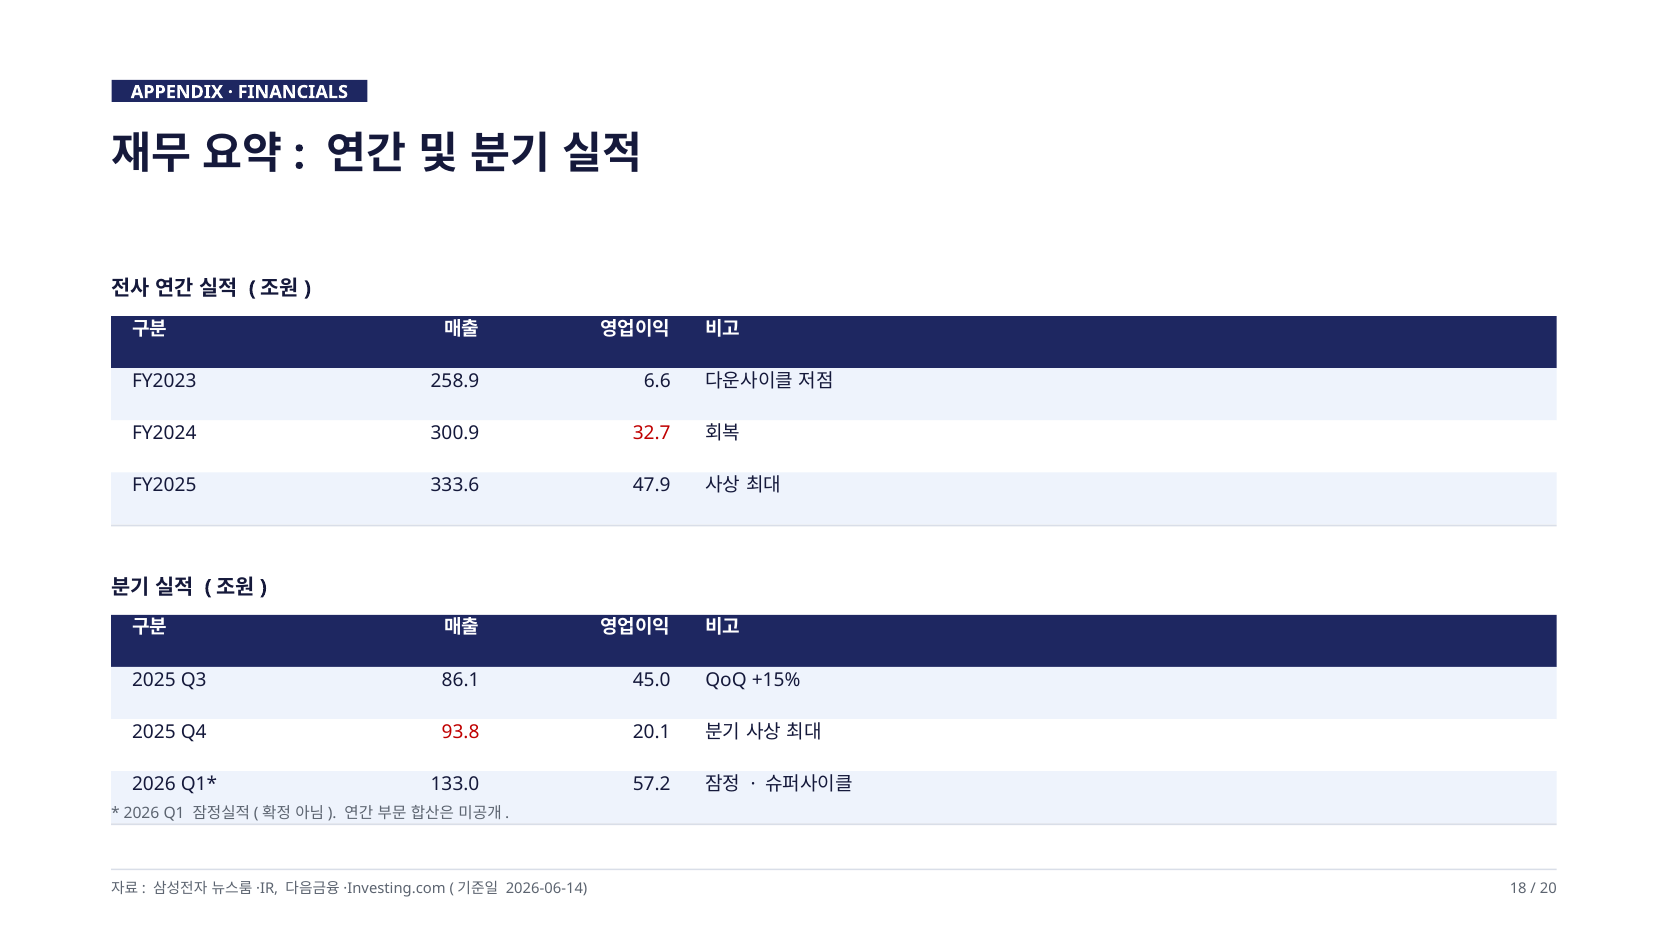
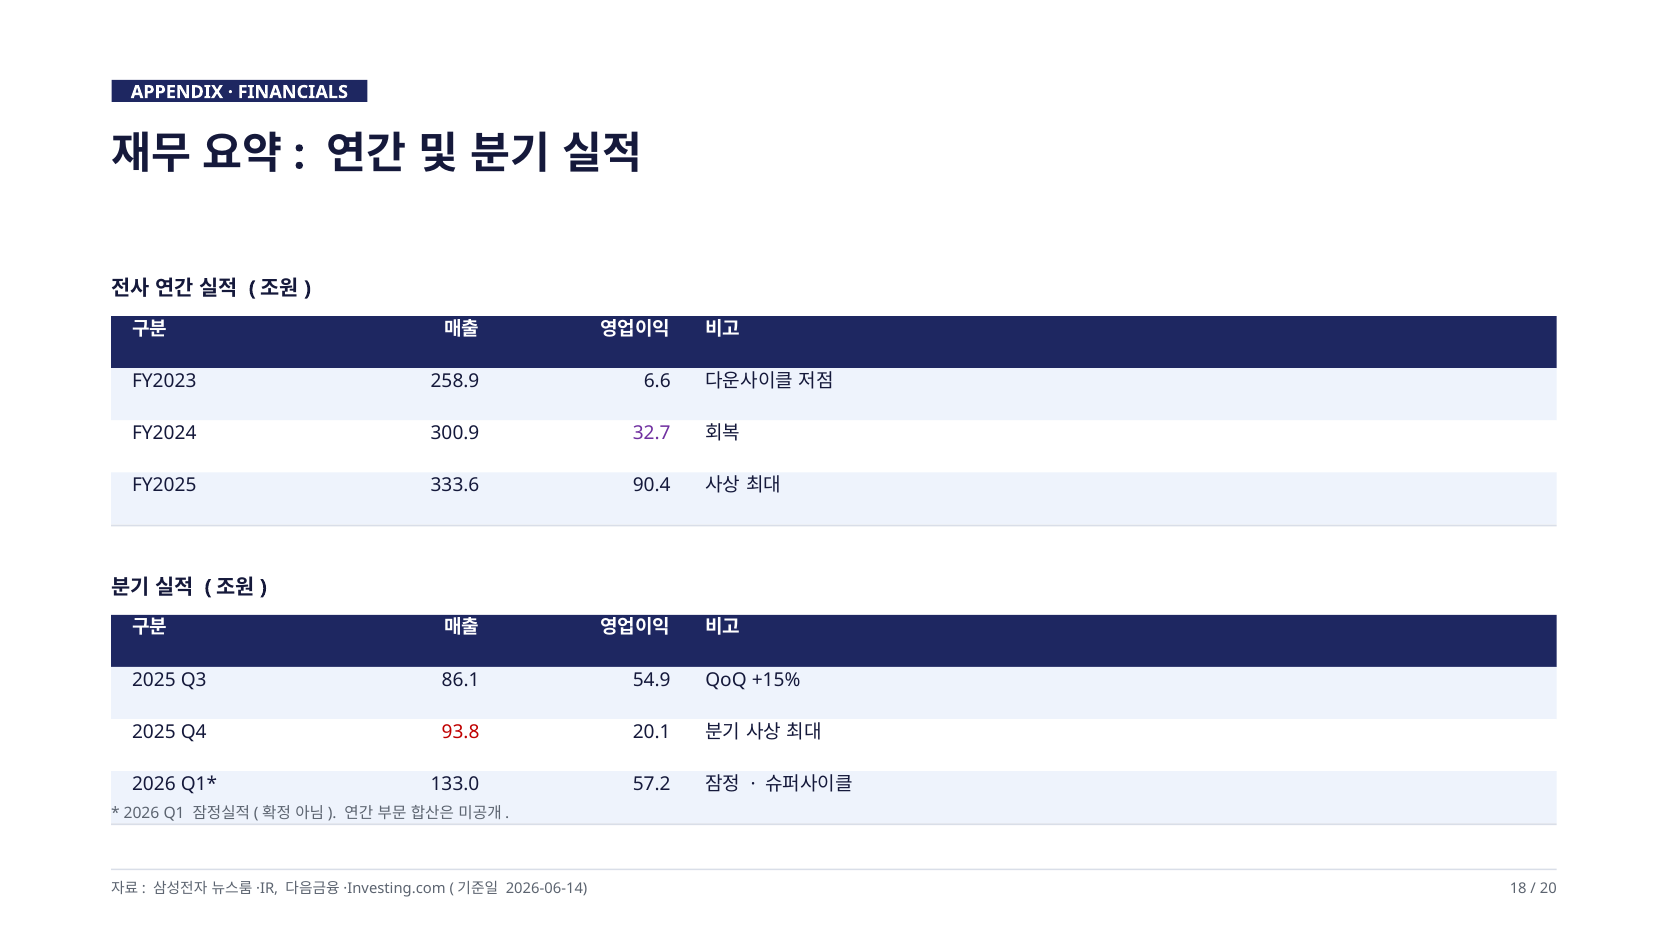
32.7 colour: red -> purple
47.9: 47.9 -> 90.4
45.0: 45.0 -> 54.9
